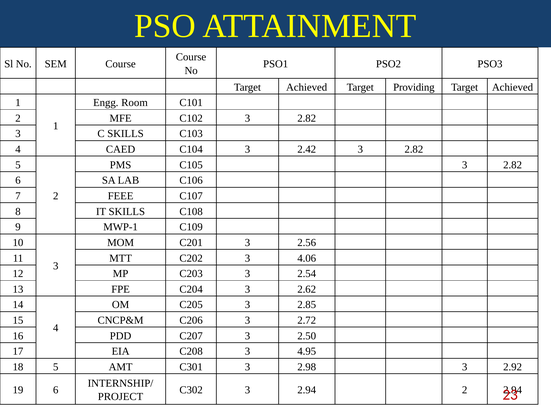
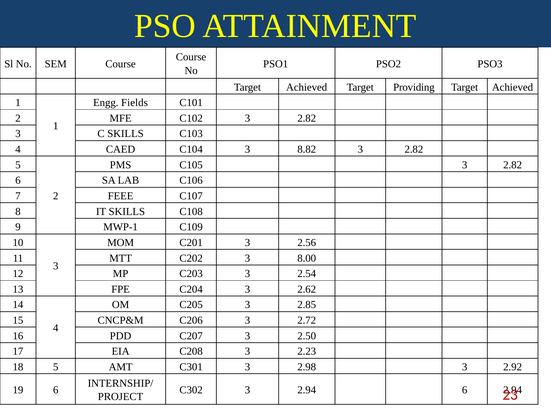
Room: Room -> Fields
2.42: 2.42 -> 8.82
4.06: 4.06 -> 8.00
4.95: 4.95 -> 2.23
2.94 2: 2 -> 6
